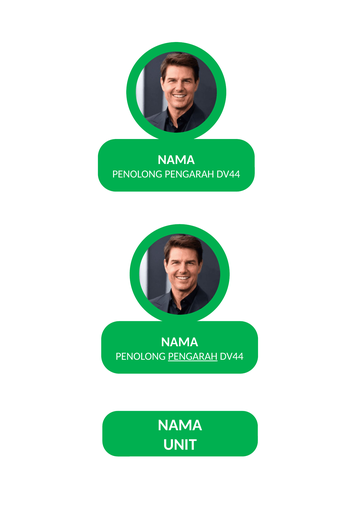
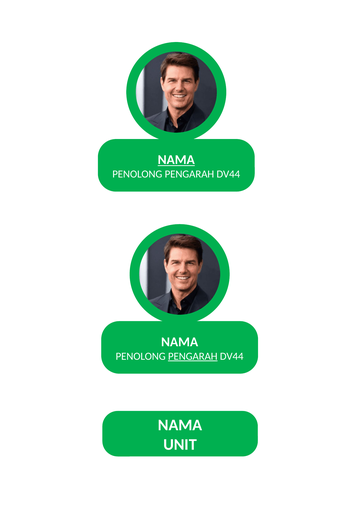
NAMA at (176, 160) underline: none -> present
